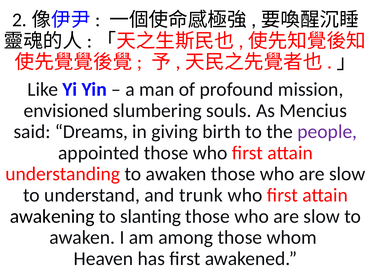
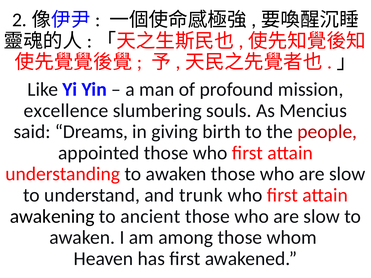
envisioned: envisioned -> excellence
people colour: purple -> red
slanting: slanting -> ancient
